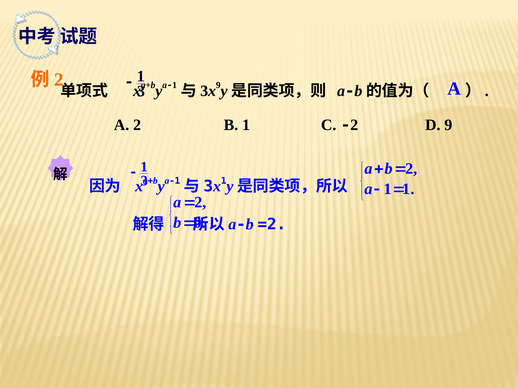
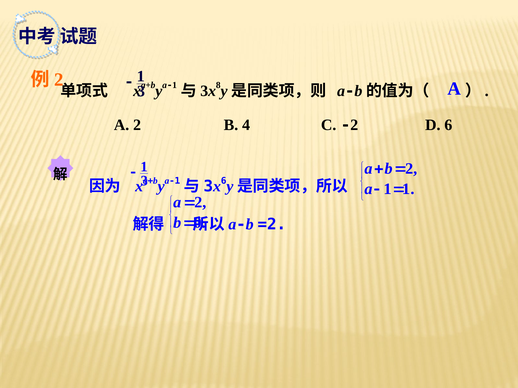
9 at (218, 85): 9 -> 8
B 1: 1 -> 4
D 9: 9 -> 6
1 at (224, 181): 1 -> 6
